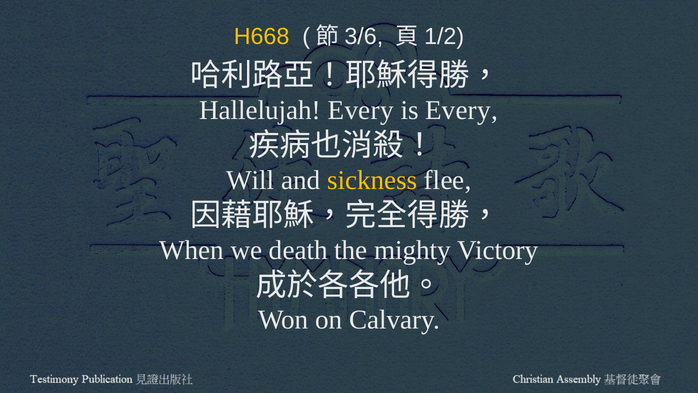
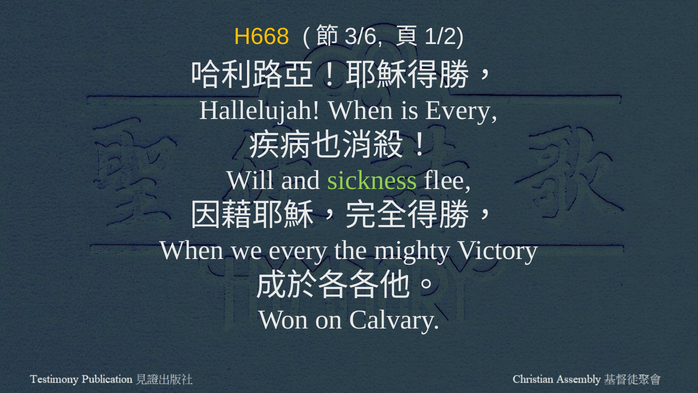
Hallelujah Every: Every -> When
sickness colour: yellow -> light green
we death: death -> every
